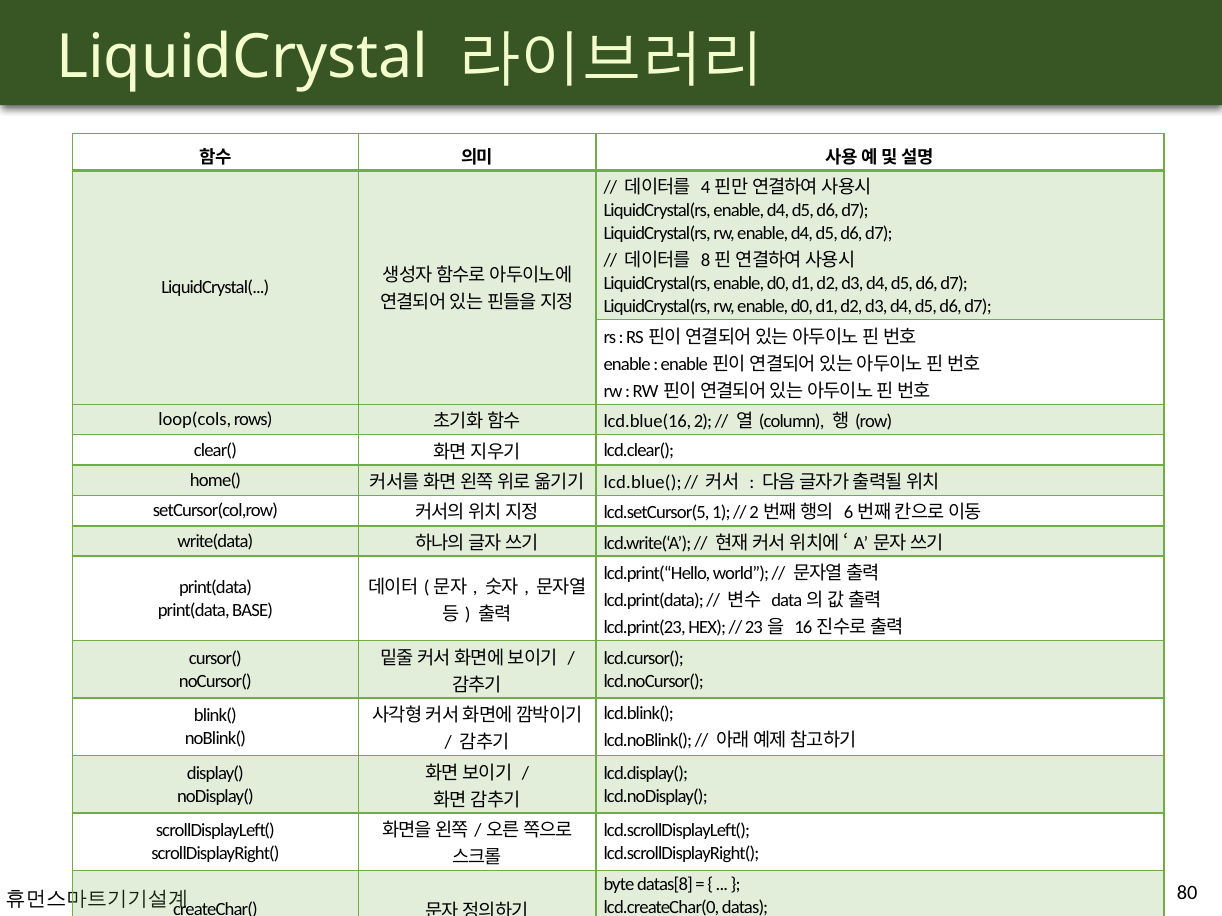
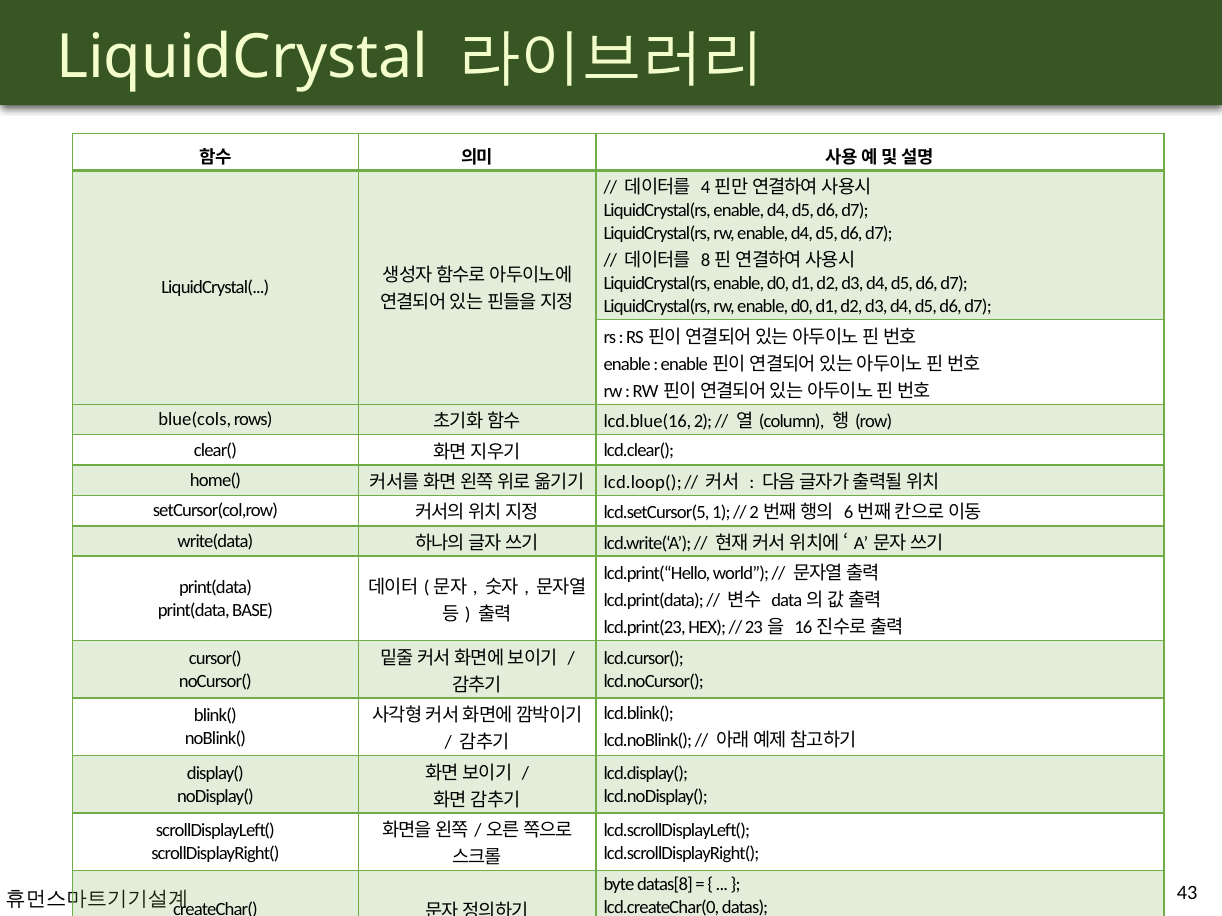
loop(cols: loop(cols -> blue(cols
lcd.blue(: lcd.blue( -> lcd.loop(
80: 80 -> 43
